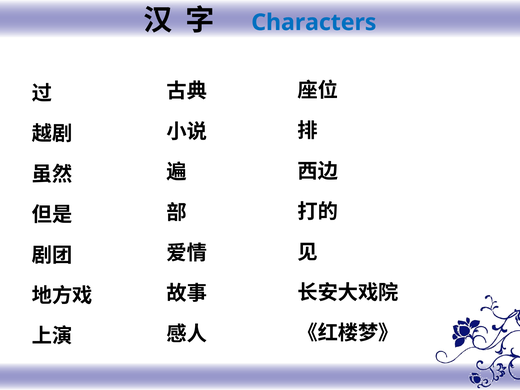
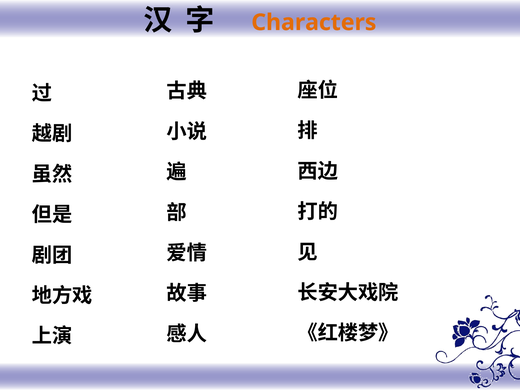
Characters colour: blue -> orange
